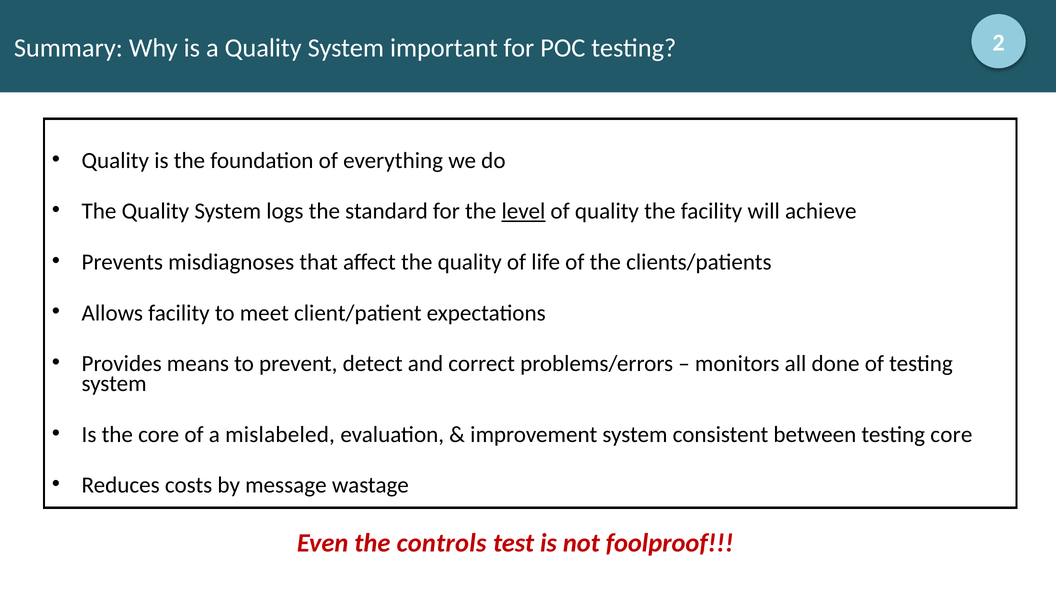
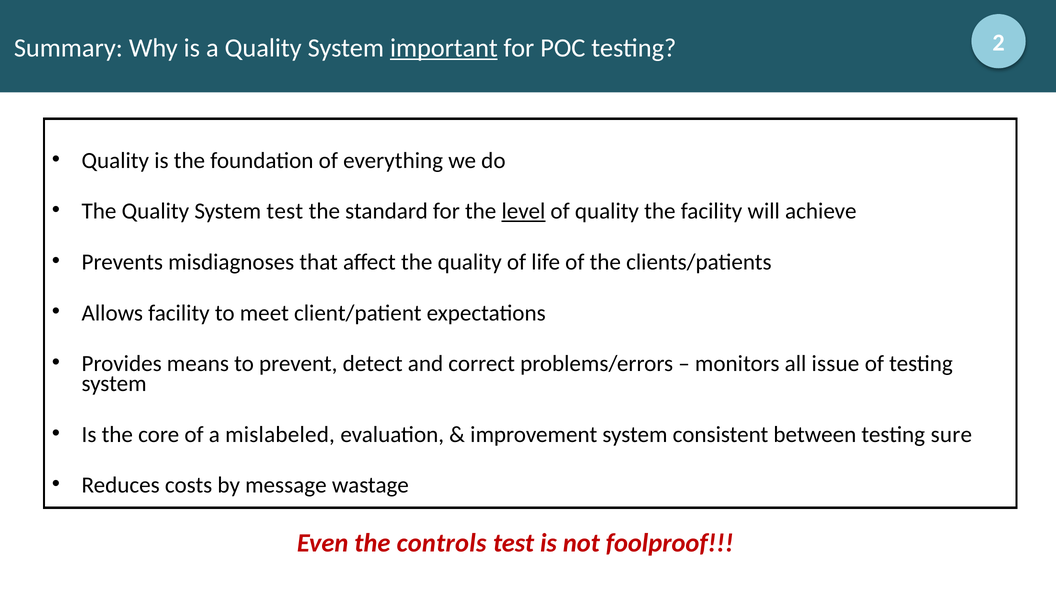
important underline: none -> present
System logs: logs -> test
done: done -> issue
testing core: core -> sure
